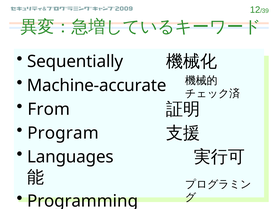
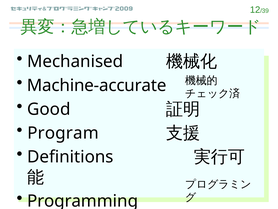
Sequentially: Sequentially -> Mechanised
From: From -> Good
Languages: Languages -> Definitions
